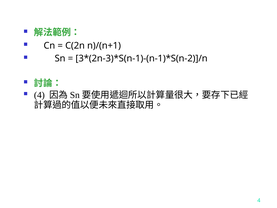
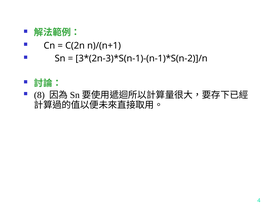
4 at (39, 95): 4 -> 8
